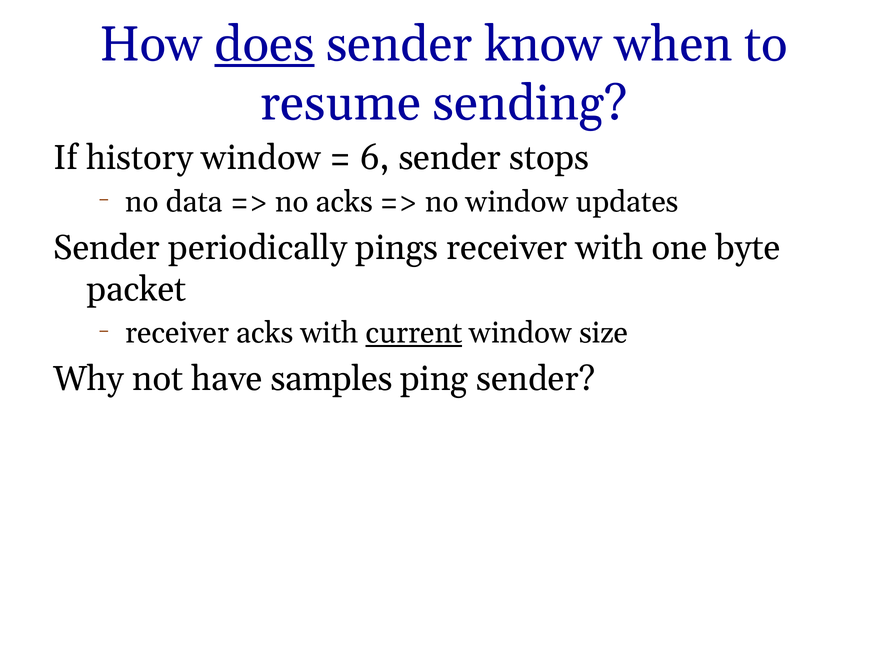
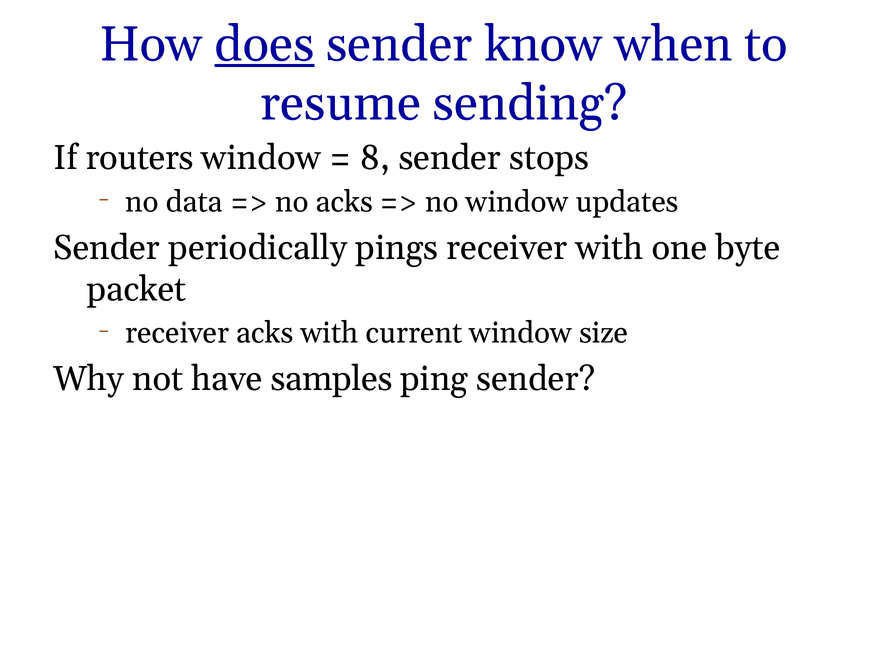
history: history -> routers
6: 6 -> 8
current underline: present -> none
